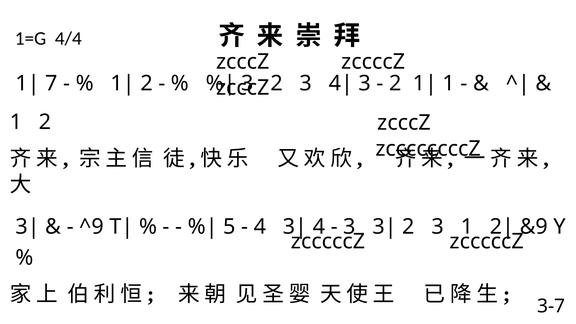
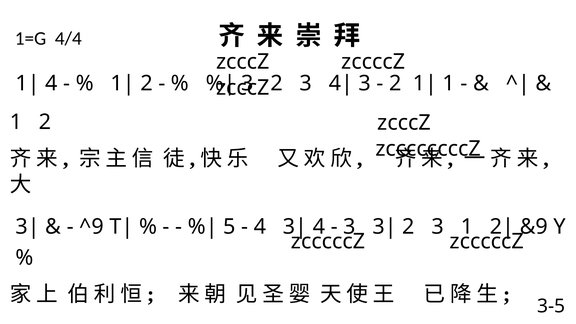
7 at (51, 83): 7 -> 4
3-7: 3-7 -> 3-5
